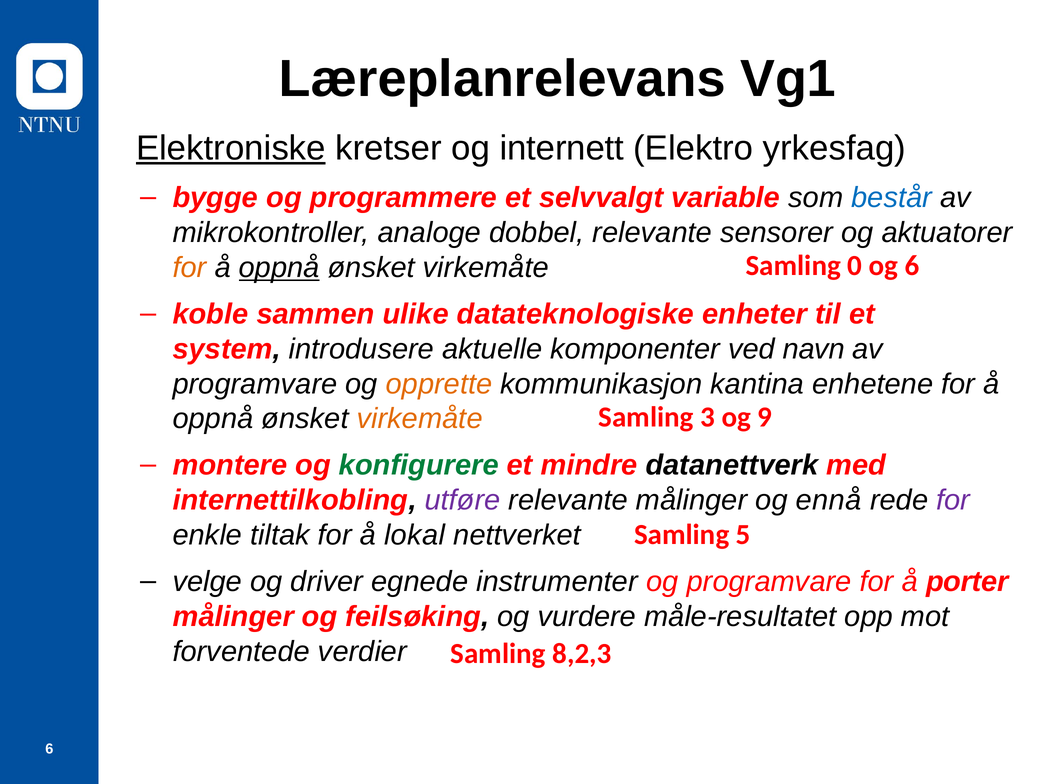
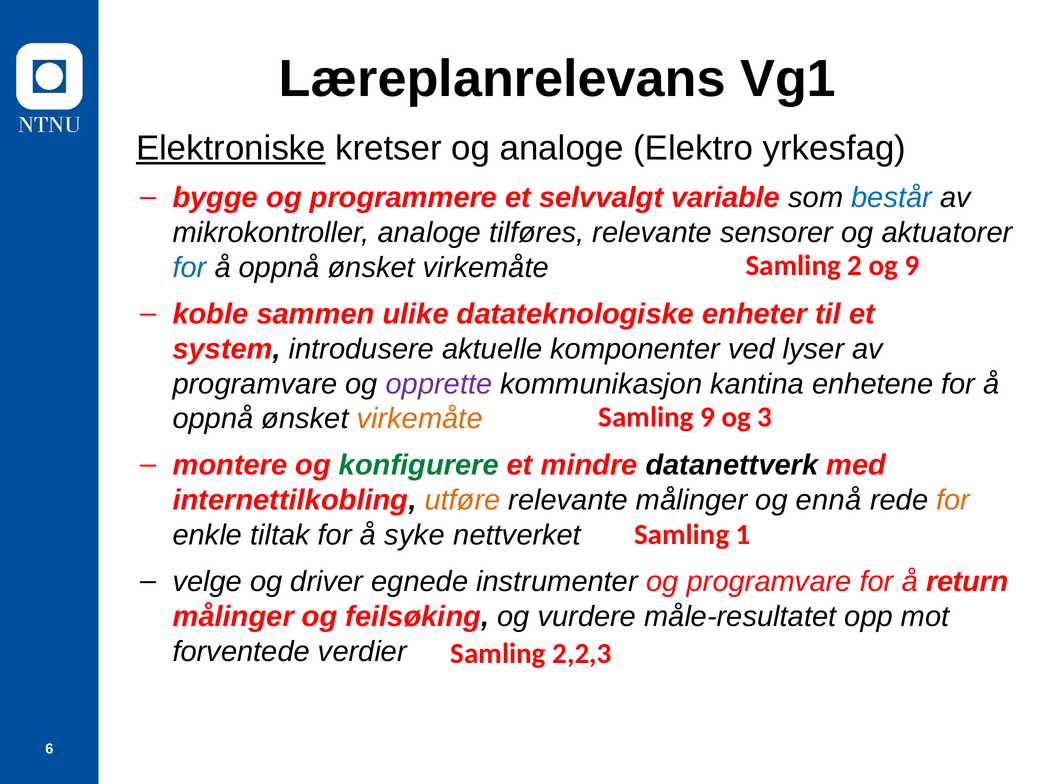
og internett: internett -> analoge
dobbel: dobbel -> tilføres
0: 0 -> 2
og 6: 6 -> 9
for at (190, 268) colour: orange -> blue
oppnå at (279, 268) underline: present -> none
navn: navn -> lyser
opprette colour: orange -> purple
Samling 3: 3 -> 9
9: 9 -> 3
utføre colour: purple -> orange
for at (953, 500) colour: purple -> orange
lokal: lokal -> syke
5: 5 -> 1
porter: porter -> return
8,2,3: 8,2,3 -> 2,2,3
